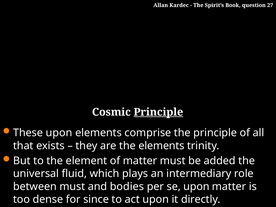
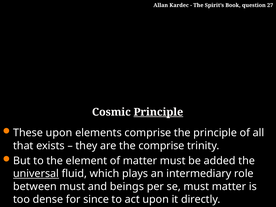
the elements: elements -> comprise
universal underline: none -> present
bodies: bodies -> beings
se upon: upon -> must
